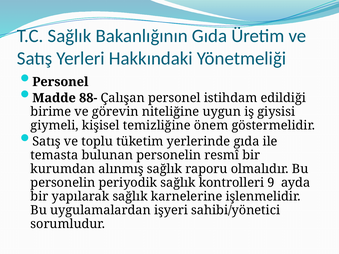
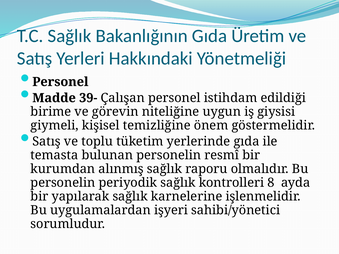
88-: 88- -> 39-
9: 9 -> 8
